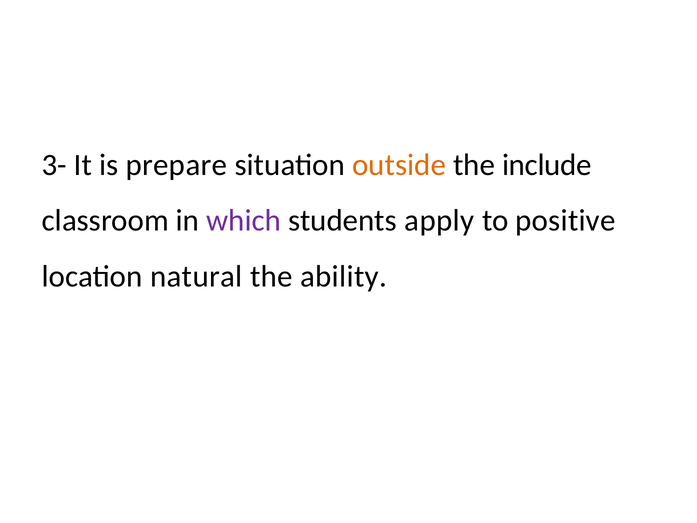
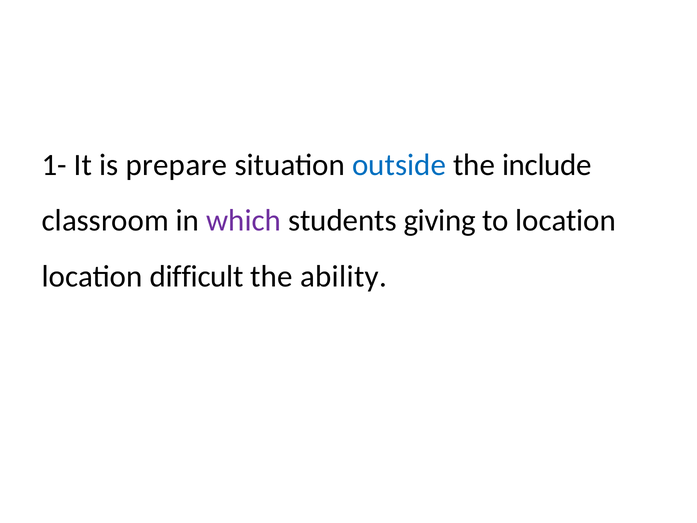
3-: 3- -> 1-
outside colour: orange -> blue
apply: apply -> giving
to positive: positive -> location
natural: natural -> difficult
